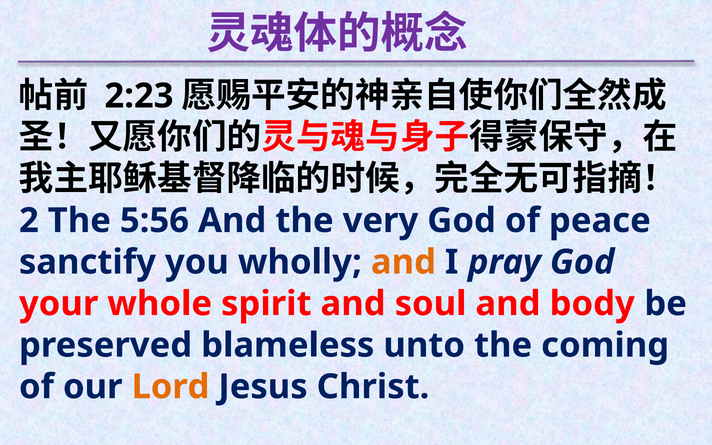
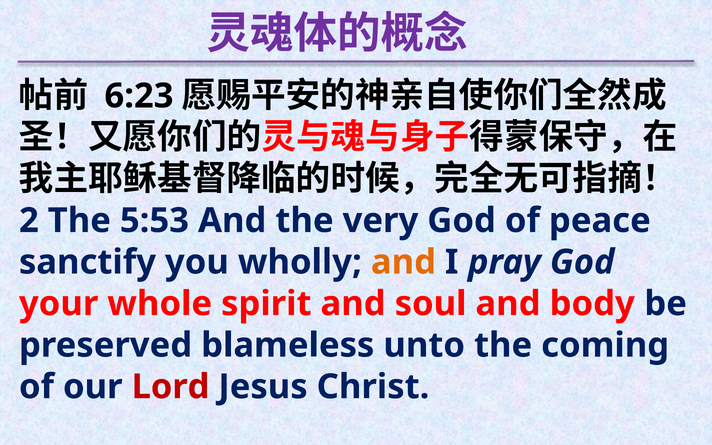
2:23: 2:23 -> 6:23
5:56: 5:56 -> 5:53
Lord colour: orange -> red
